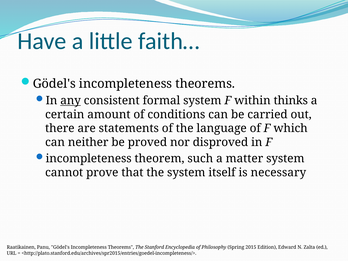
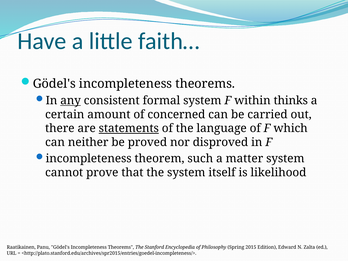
conditions: conditions -> concerned
statements underline: none -> present
necessary: necessary -> likelihood
